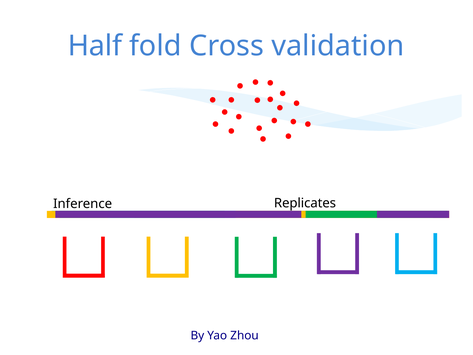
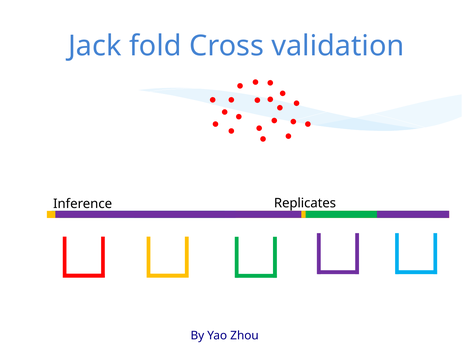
Half: Half -> Jack
